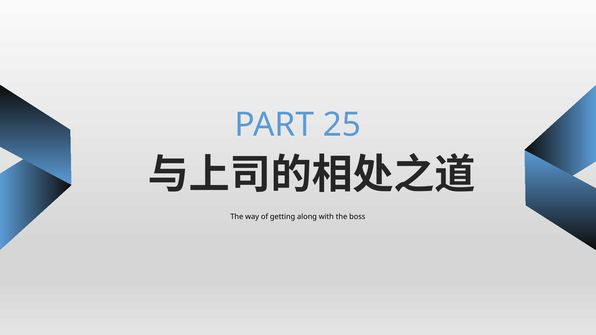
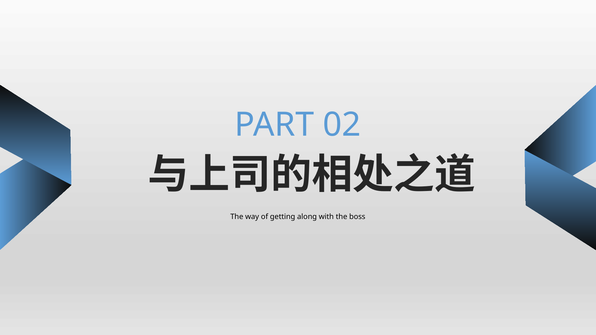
25: 25 -> 02
